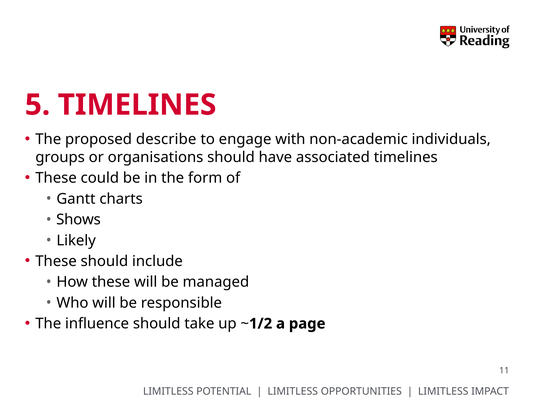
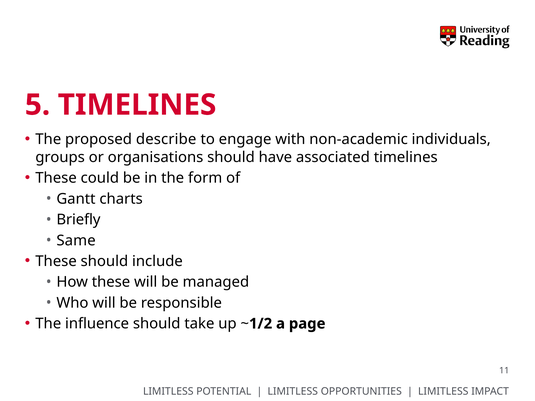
Shows: Shows -> Briefly
Likely: Likely -> Same
